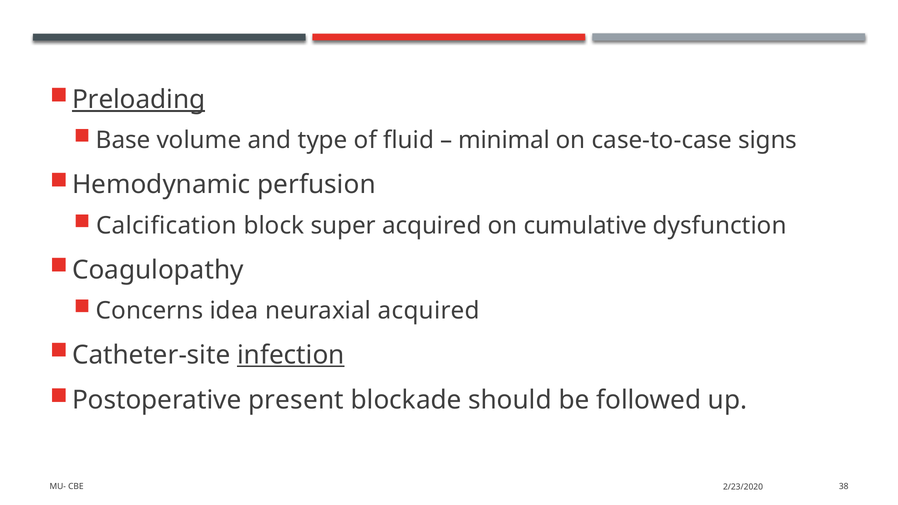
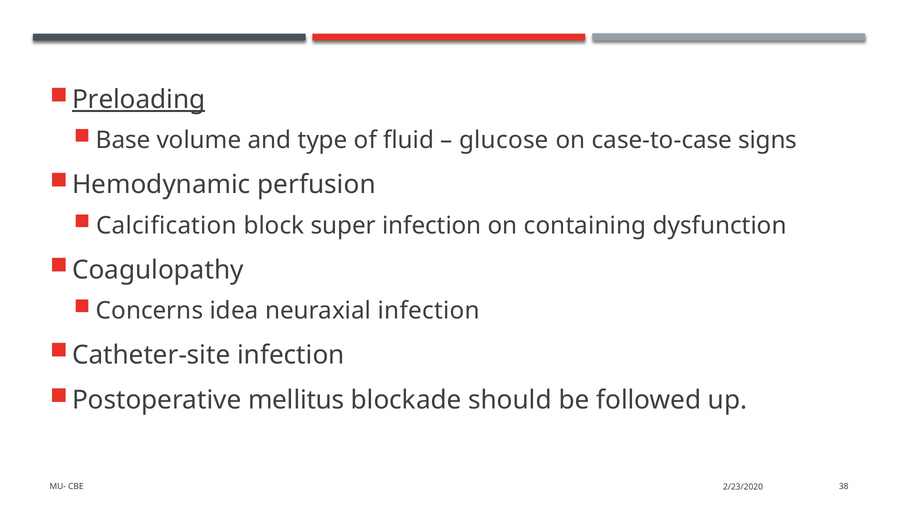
minimal: minimal -> glucose
super acquired: acquired -> infection
cumulative: cumulative -> containing
neuraxial acquired: acquired -> infection
infection at (291, 355) underline: present -> none
present: present -> mellitus
